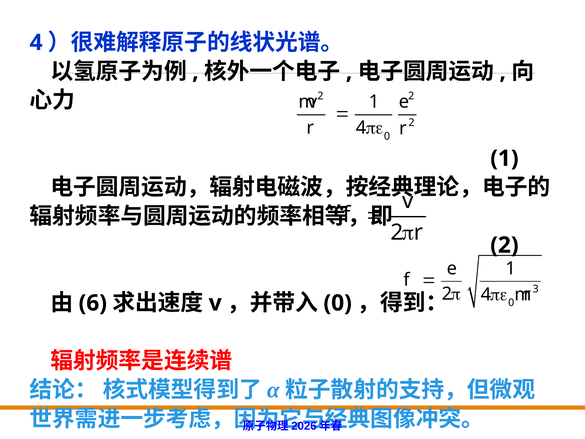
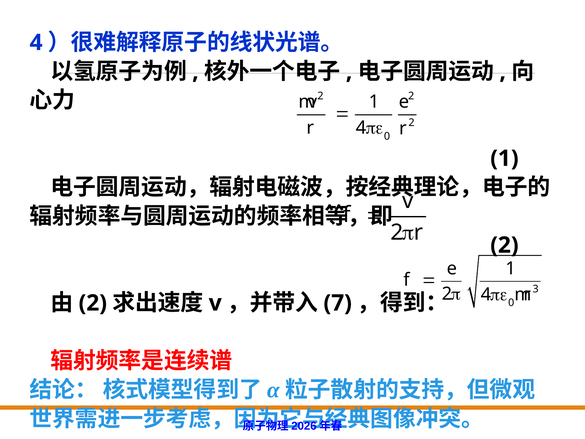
6 at (93, 303): 6 -> 2
0 at (338, 303): 0 -> 7
